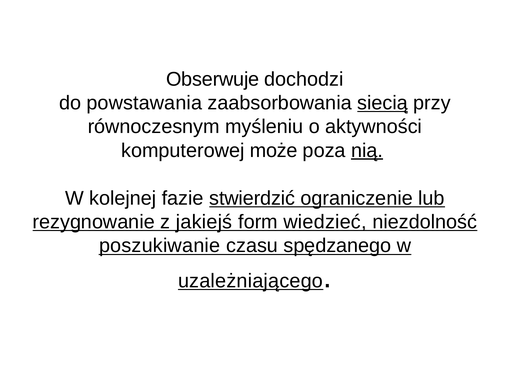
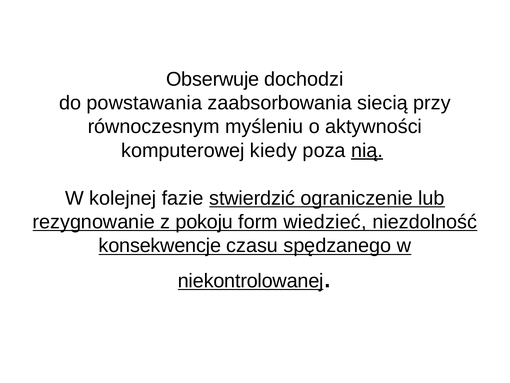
siecią underline: present -> none
może: może -> kiedy
jakiejś: jakiejś -> pokoju
poszukiwanie: poszukiwanie -> konsekwencje
uzależniającego: uzależniającego -> niekontrolowanej
